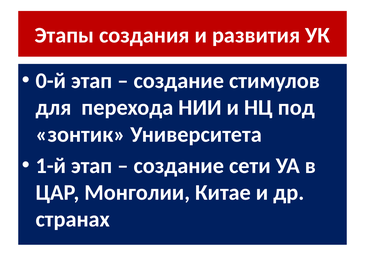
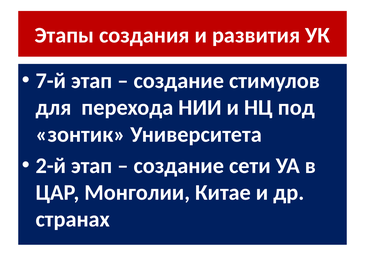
0-й: 0-й -> 7-й
1-й: 1-й -> 2-й
